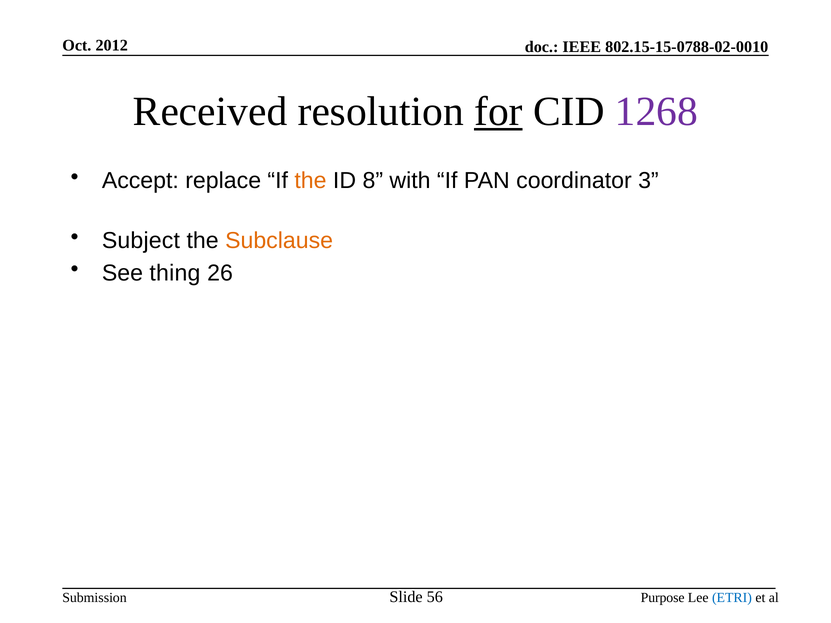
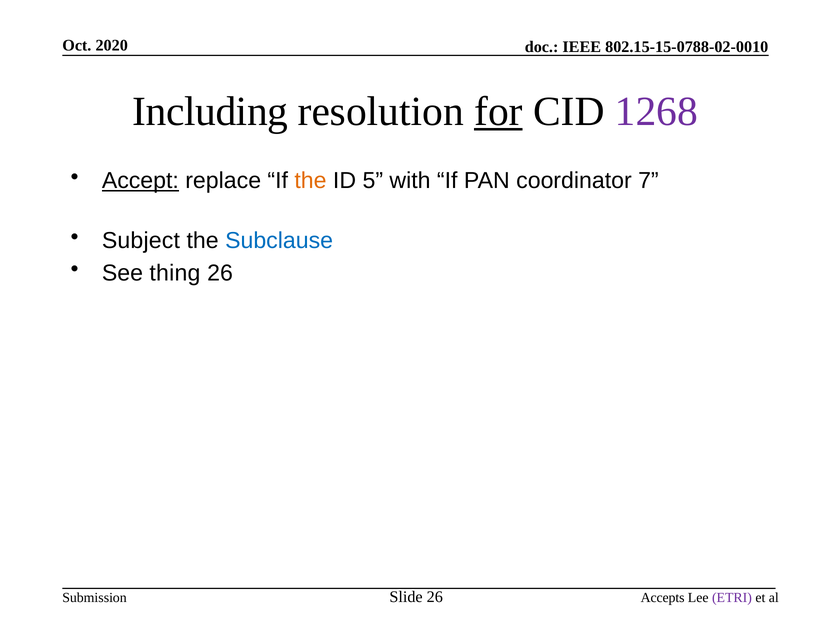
2012: 2012 -> 2020
Received: Received -> Including
Accept underline: none -> present
8: 8 -> 5
3: 3 -> 7
Subclause colour: orange -> blue
Slide 56: 56 -> 26
Purpose: Purpose -> Accepts
ETRI colour: blue -> purple
